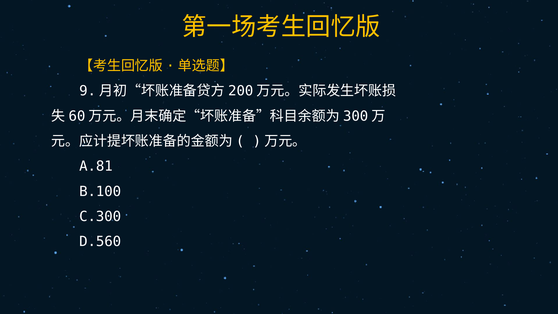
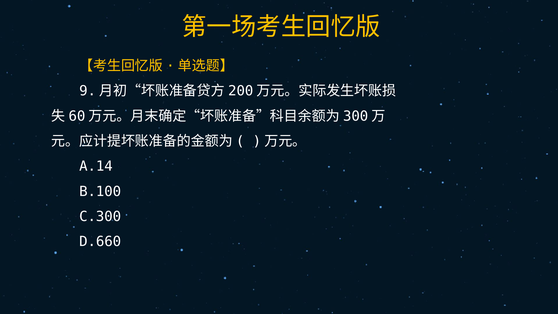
A.81: A.81 -> A.14
D.560: D.560 -> D.660
